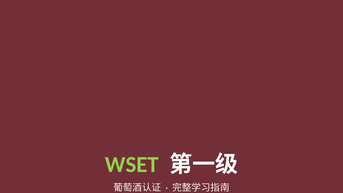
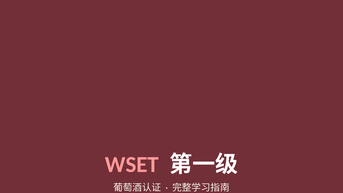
WSET colour: light green -> pink
